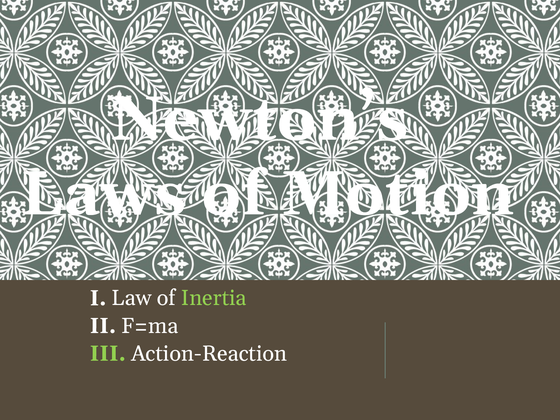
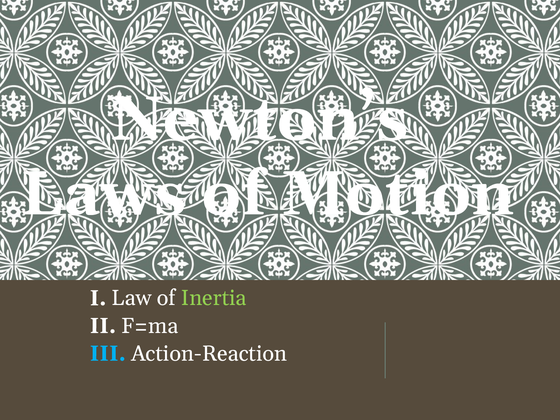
III colour: light green -> light blue
